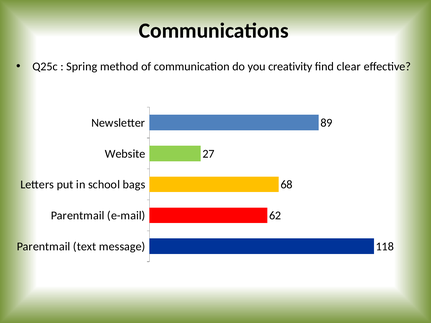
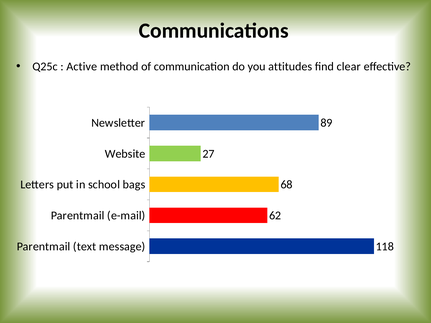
Spring: Spring -> Active
creativity: creativity -> attitudes
